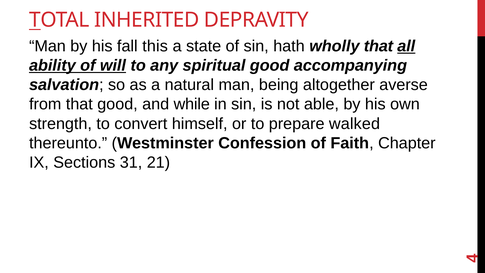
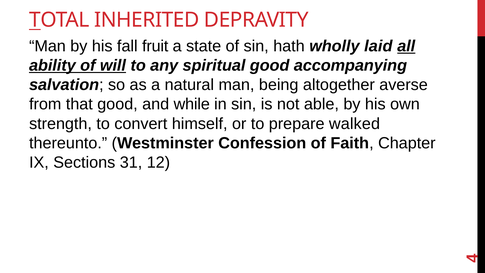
this: this -> fruit
wholly that: that -> laid
21: 21 -> 12
